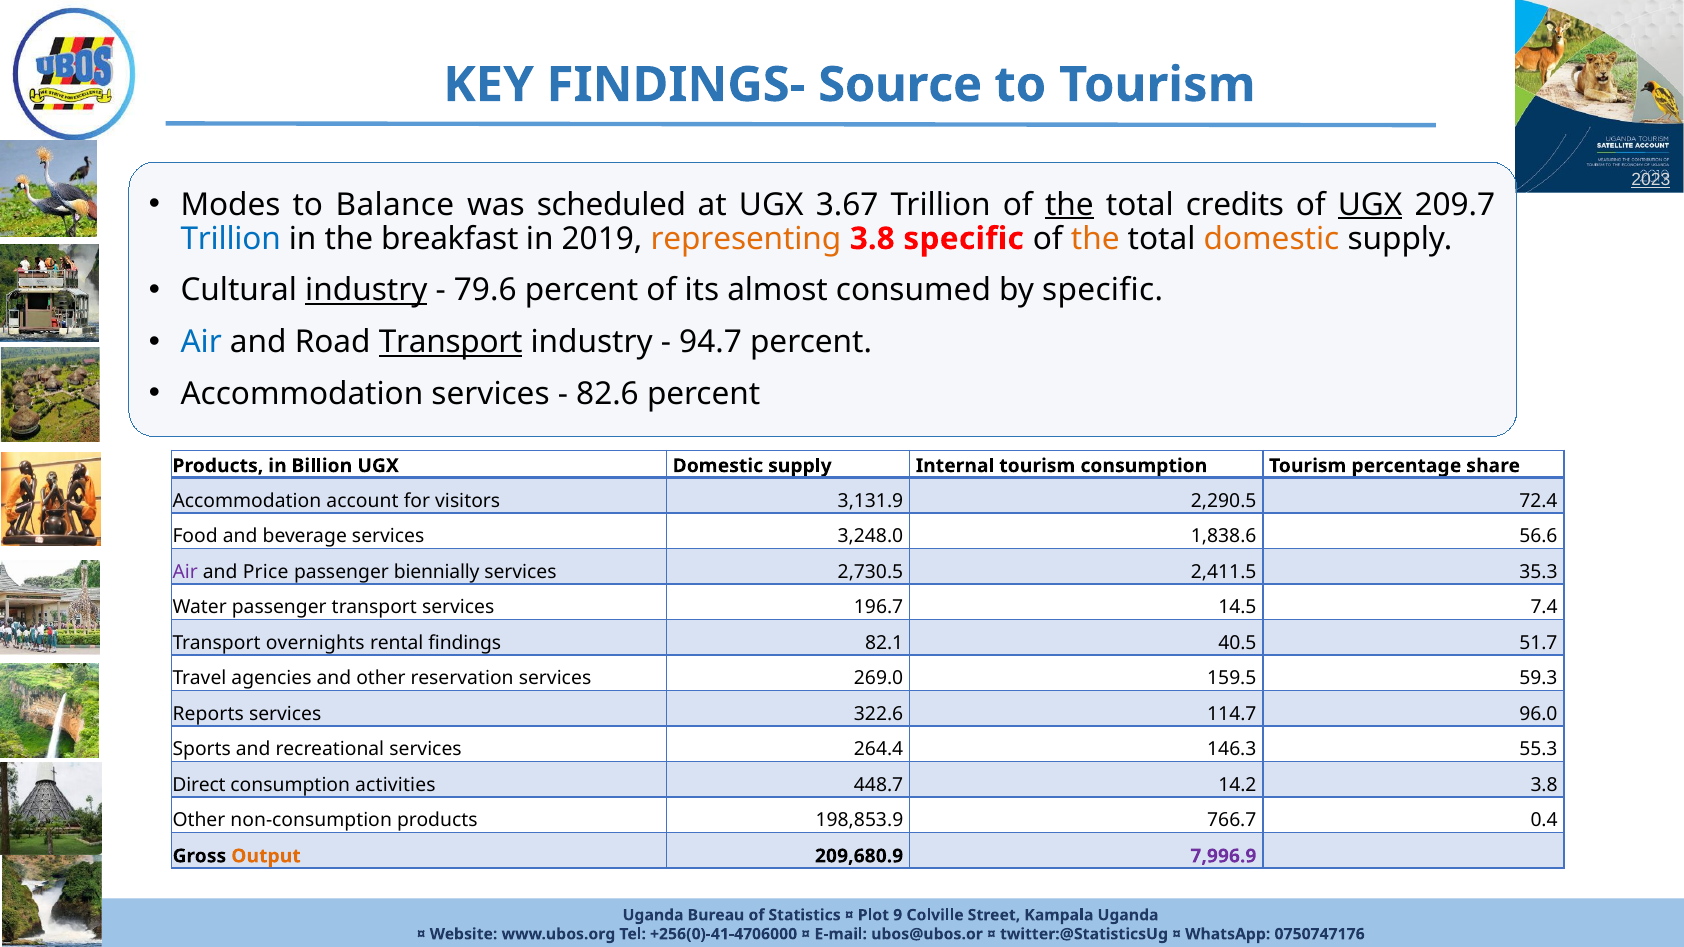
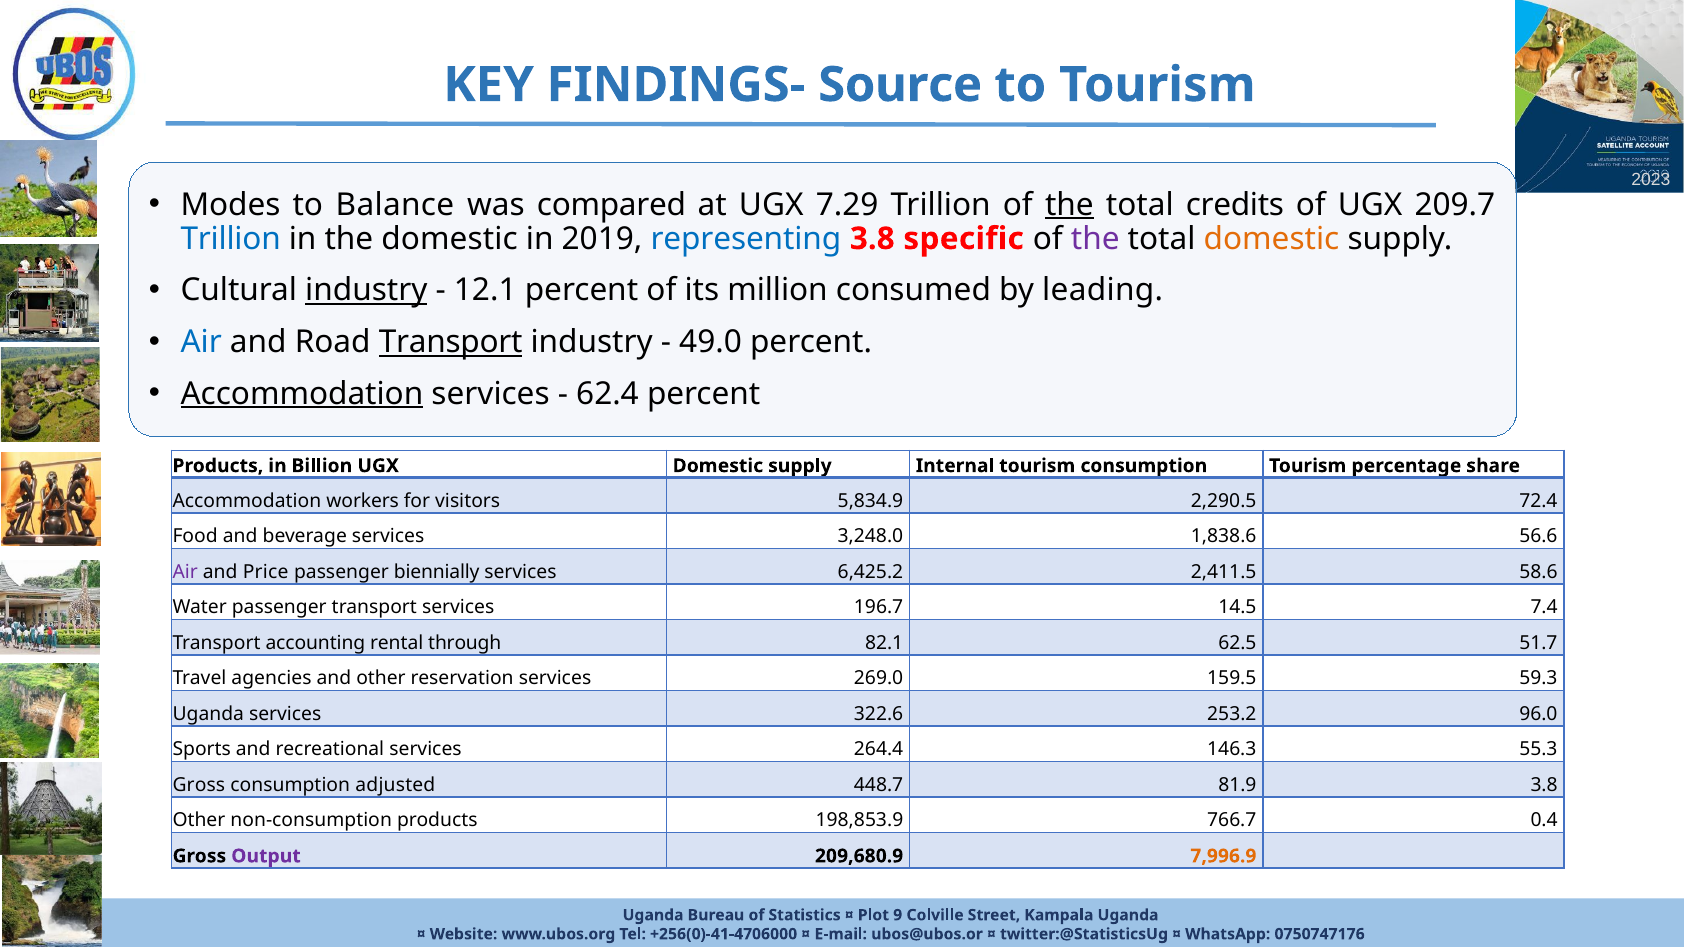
2023 underline: present -> none
scheduled: scheduled -> compared
3.67: 3.67 -> 7.29
UGX at (1370, 205) underline: present -> none
the breakfast: breakfast -> domestic
representing colour: orange -> blue
the at (1095, 239) colour: orange -> purple
79.6: 79.6 -> 12.1
almost: almost -> million
by specific: specific -> leading
94.7: 94.7 -> 49.0
Accommodation at (302, 394) underline: none -> present
82.6: 82.6 -> 62.4
account: account -> workers
3,131.9: 3,131.9 -> 5,834.9
2,730.5: 2,730.5 -> 6,425.2
35.3: 35.3 -> 58.6
overnights: overnights -> accounting
findings: findings -> through
40.5: 40.5 -> 62.5
Reports at (208, 714): Reports -> Uganda
114.7: 114.7 -> 253.2
Direct at (199, 785): Direct -> Gross
activities: activities -> adjusted
14.2: 14.2 -> 81.9
Output colour: orange -> purple
7,996.9 colour: purple -> orange
